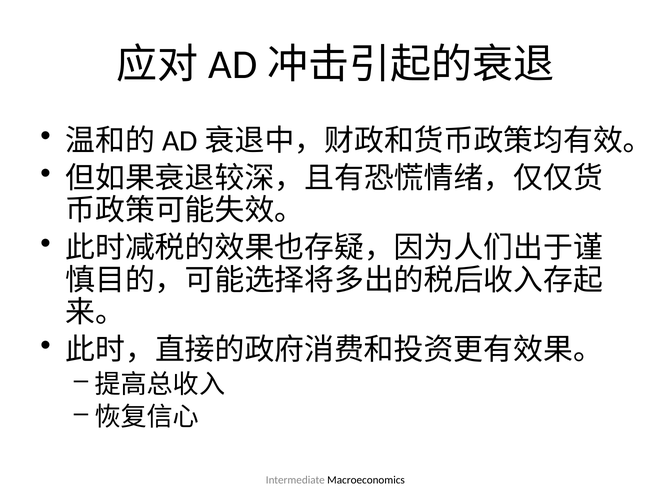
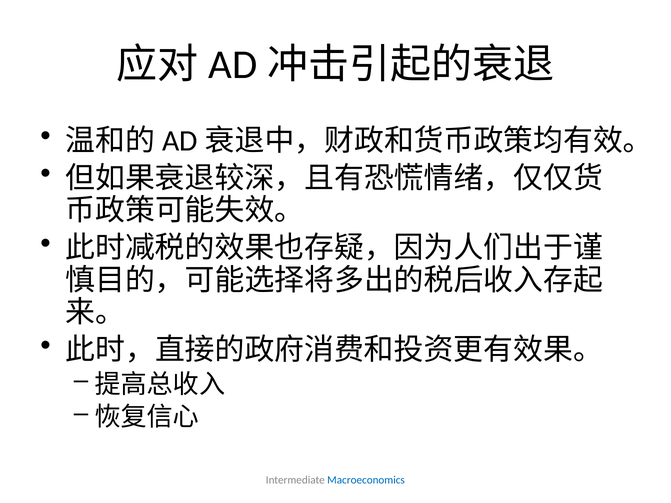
Macroeconomics colour: black -> blue
